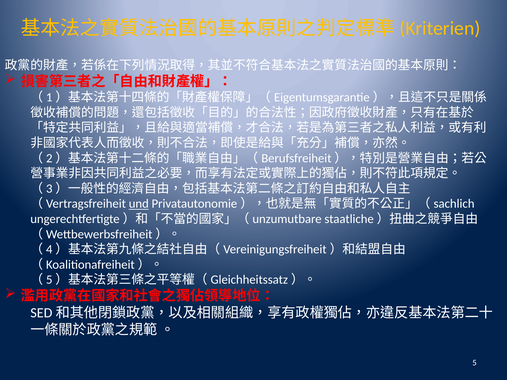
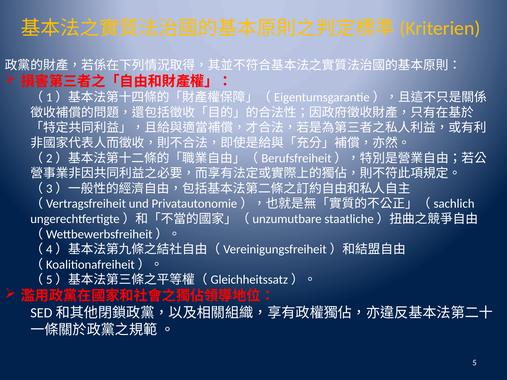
und underline: present -> none
